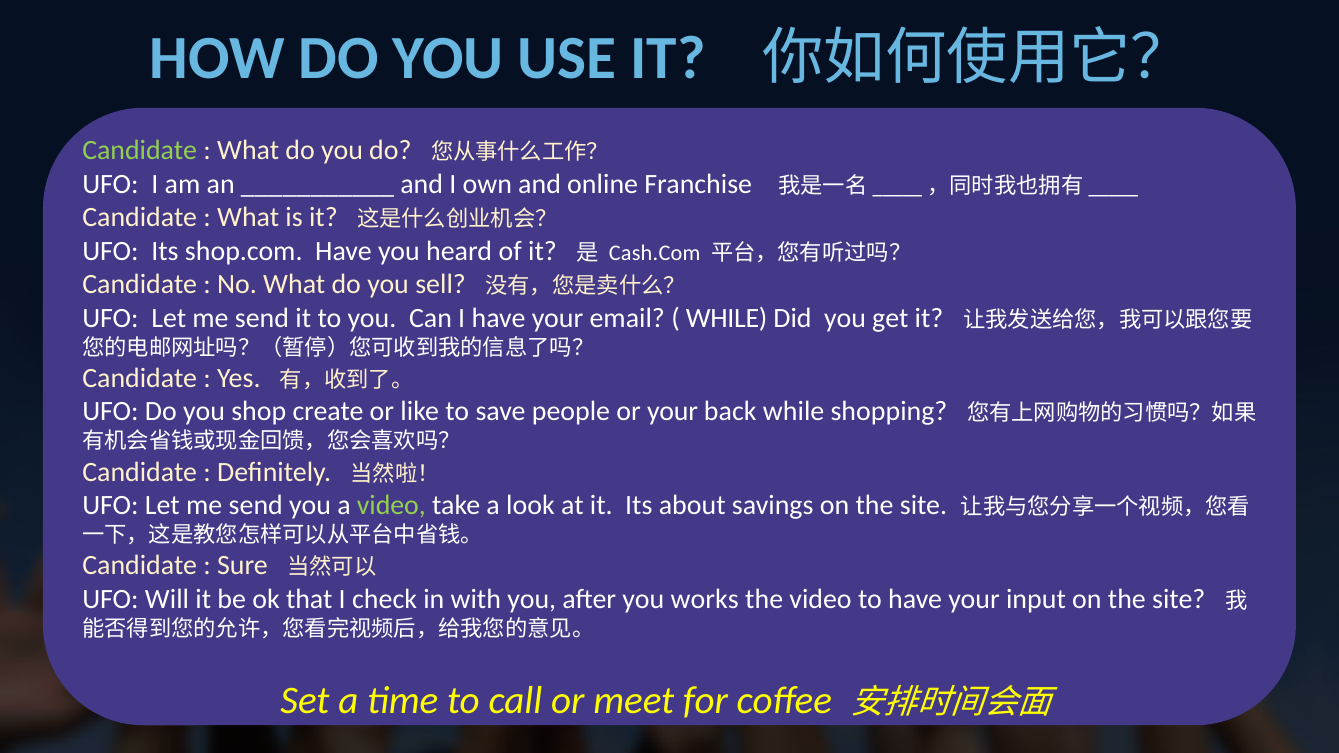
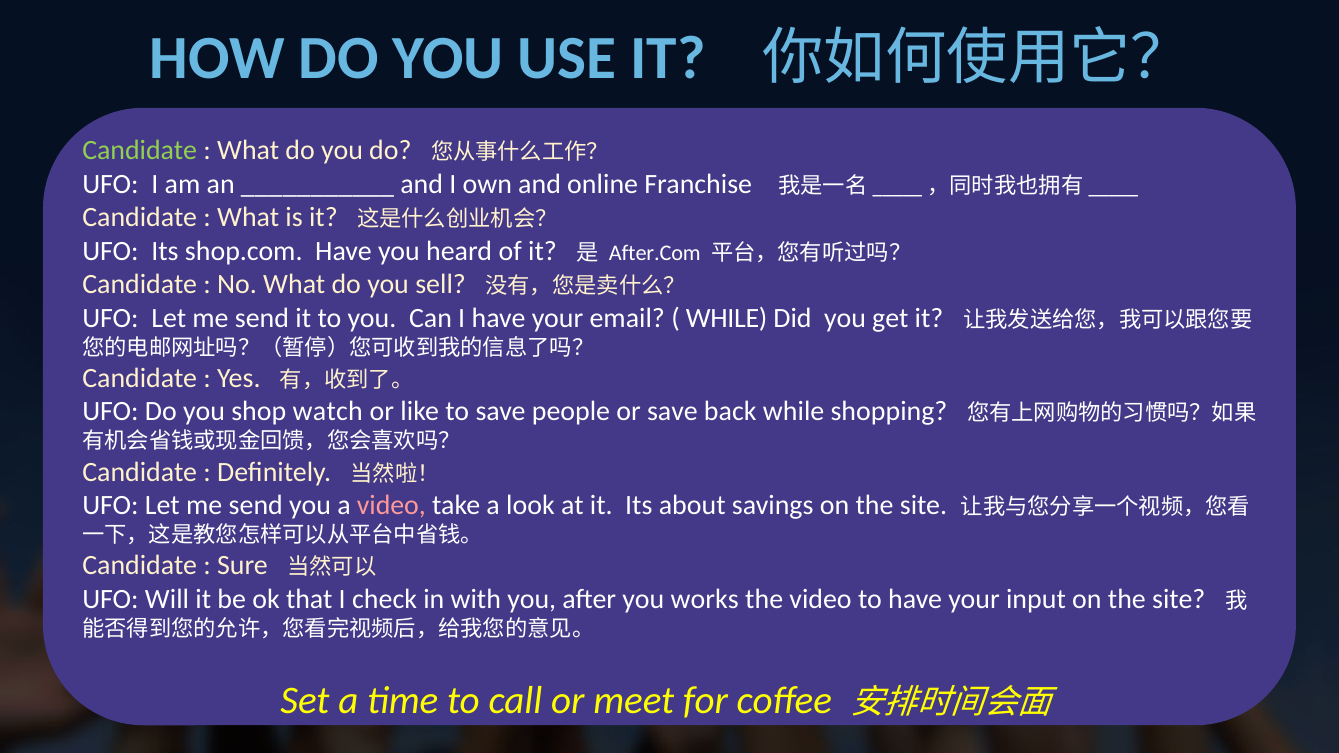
Cash.Com: Cash.Com -> After.Com
create: create -> watch
or your: your -> save
video at (391, 506) colour: light green -> pink
